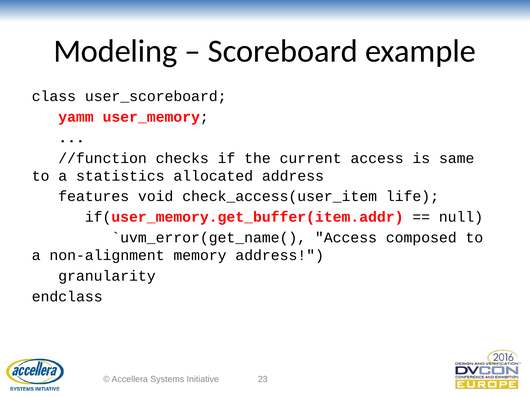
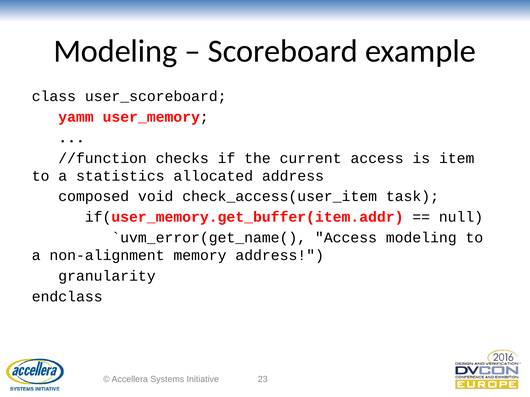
same: same -> item
features: features -> composed
life: life -> task
Access composed: composed -> modeling
